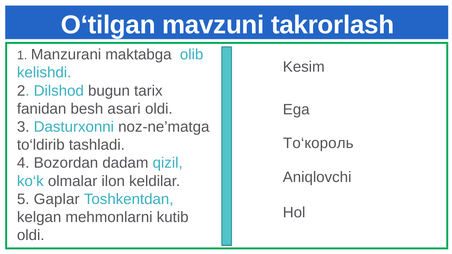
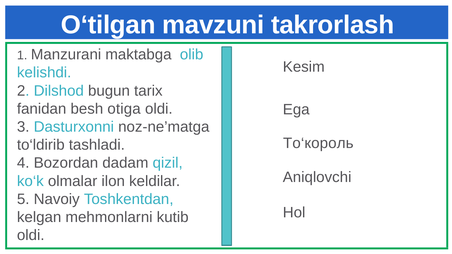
asari: asari -> otiga
Gaplar: Gaplar -> Navoiy
